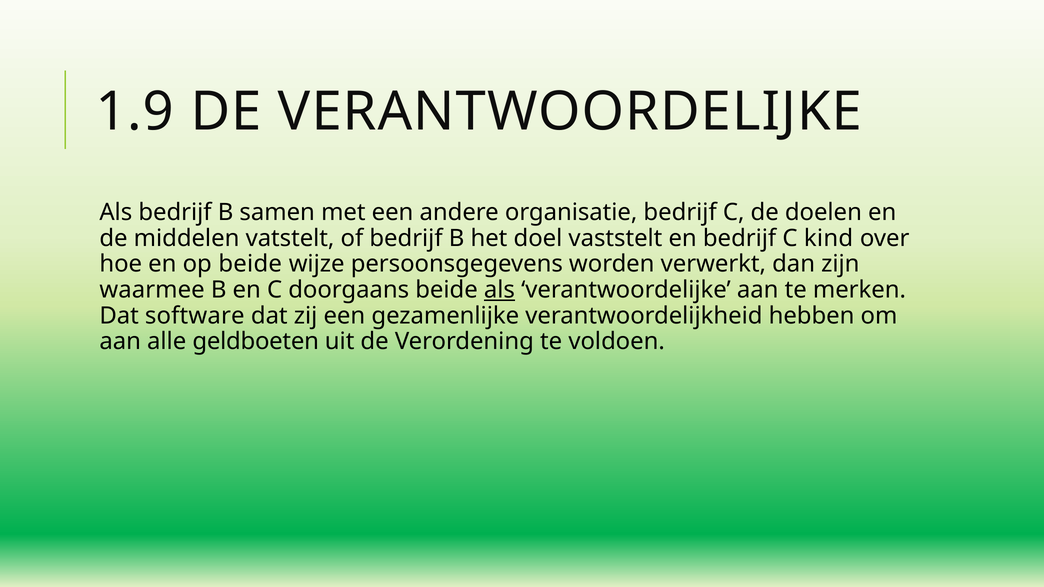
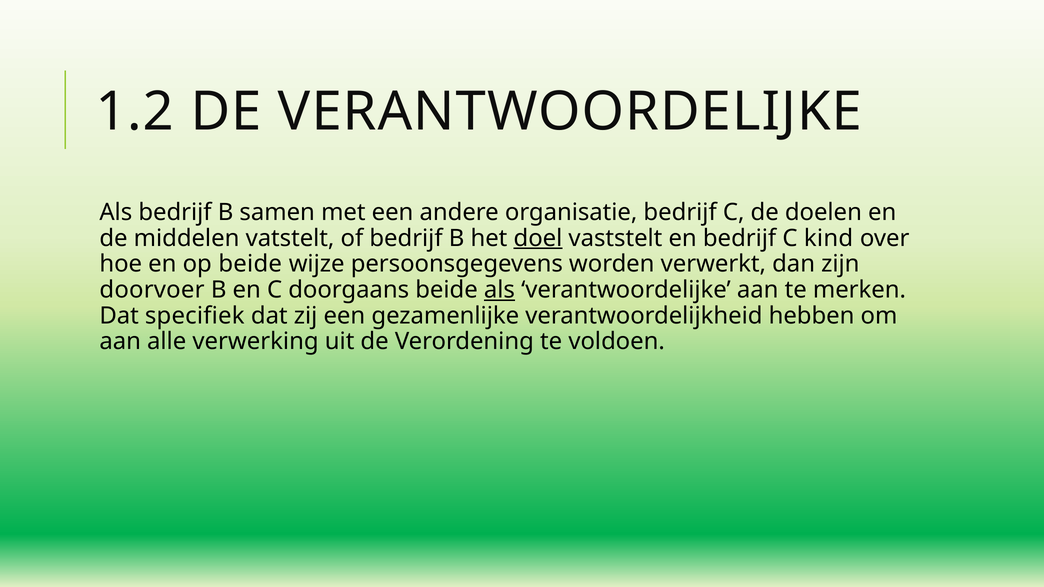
1.9: 1.9 -> 1.2
doel underline: none -> present
waarmee: waarmee -> doorvoer
software: software -> specifiek
geldboeten: geldboeten -> verwerking
